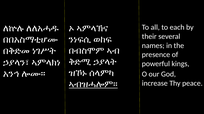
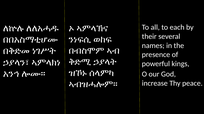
ኣብዝሓሎም። underline: present -> none
